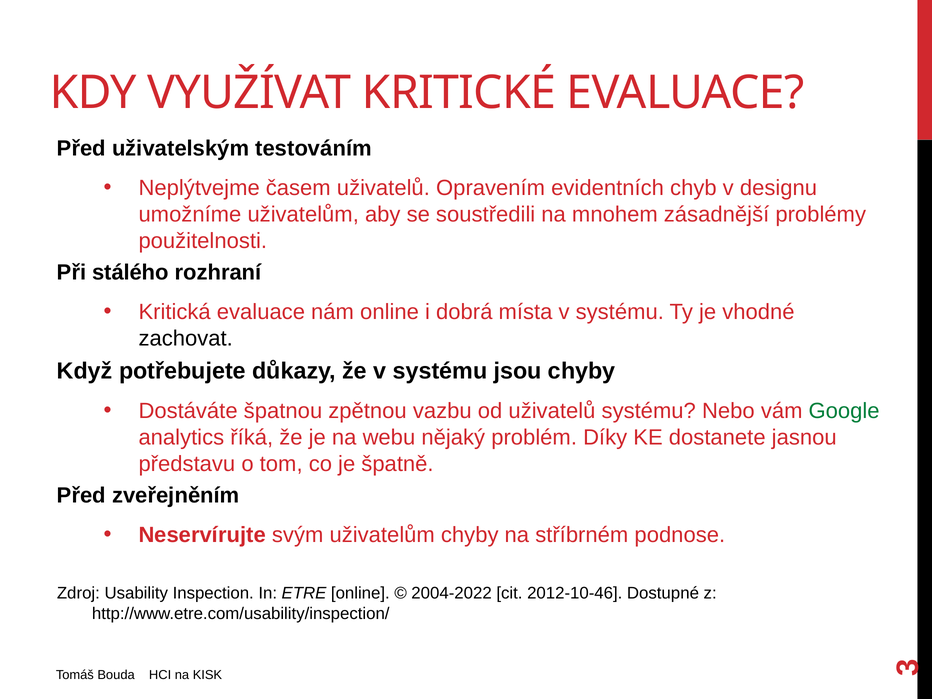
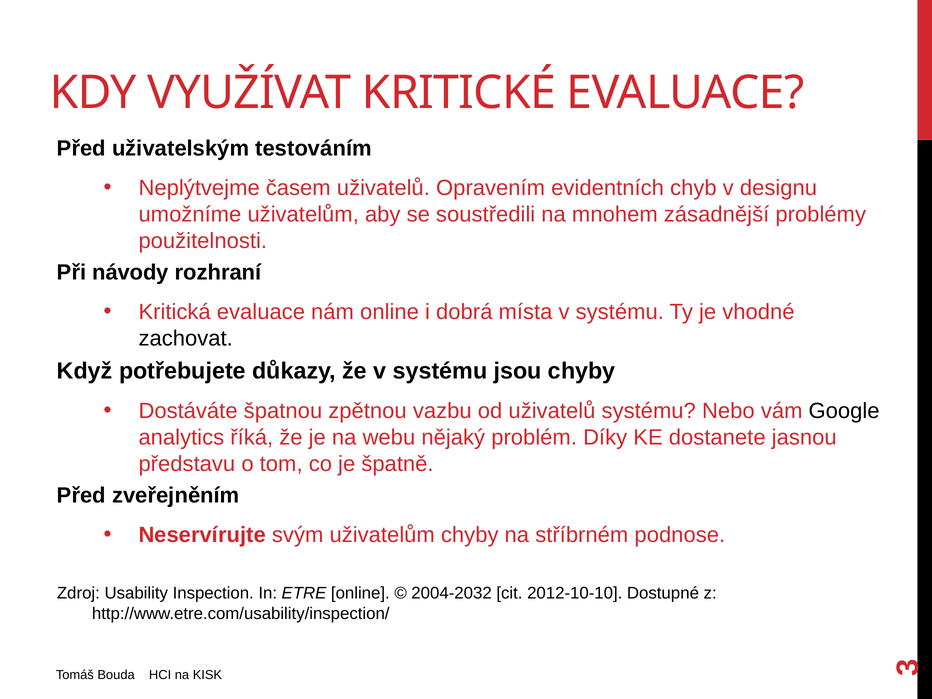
stálého: stálého -> návody
Google colour: green -> black
2004-2022: 2004-2022 -> 2004-2032
2012-10-46: 2012-10-46 -> 2012-10-10
